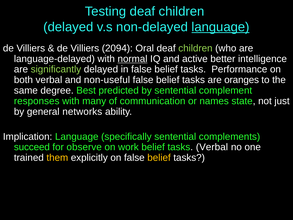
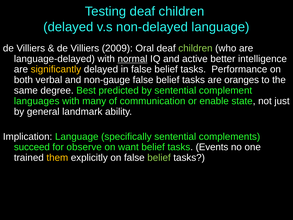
language at (221, 27) underline: present -> none
2094: 2094 -> 2009
significantly colour: light green -> yellow
non-useful: non-useful -> non-gauge
responses: responses -> languages
names: names -> enable
networks: networks -> landmark
work: work -> want
tasks Verbal: Verbal -> Events
belief at (159, 158) colour: yellow -> light green
